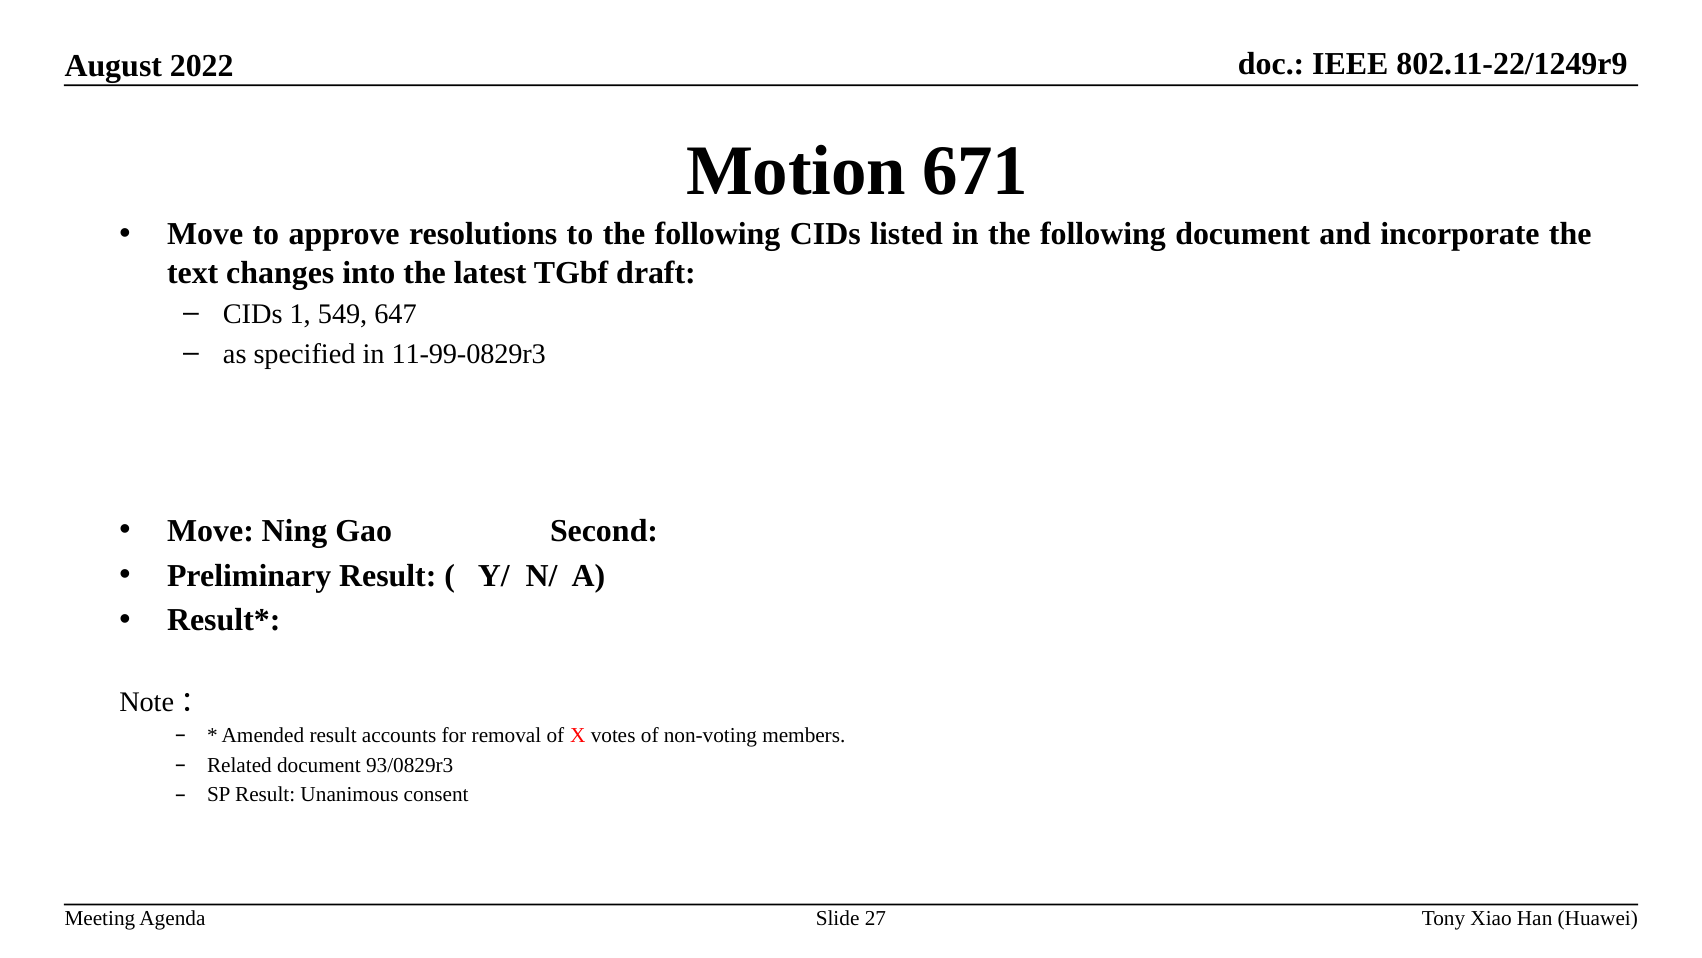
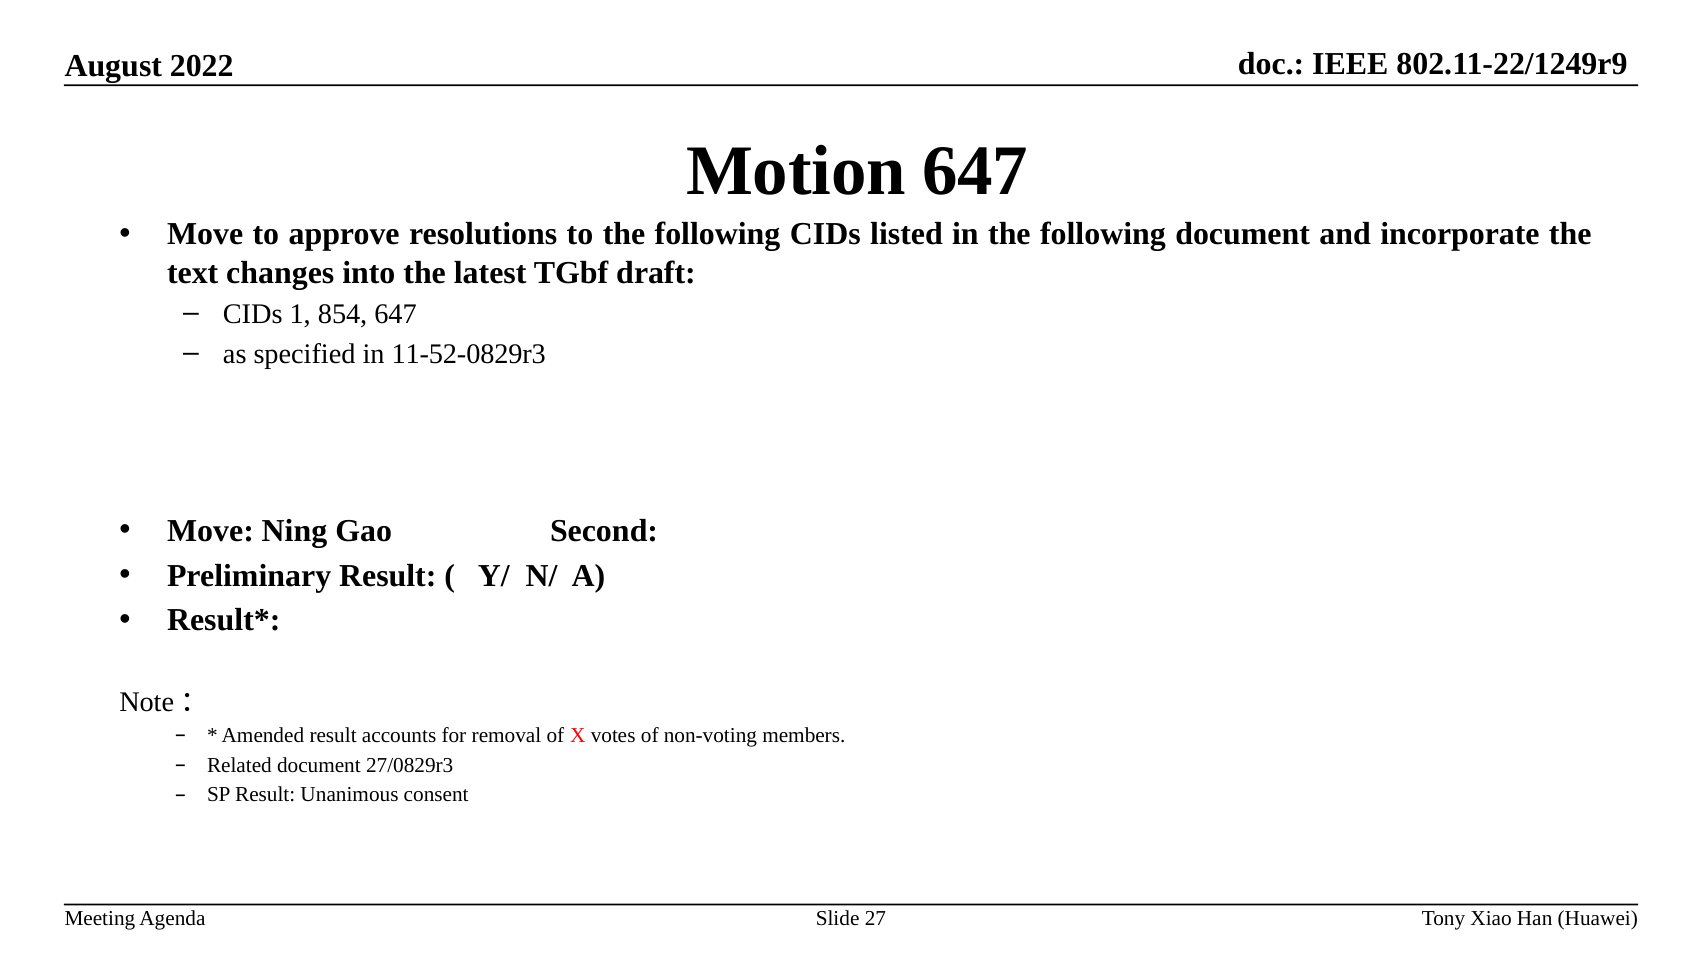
Motion 671: 671 -> 647
549: 549 -> 854
11-99-0829r3: 11-99-0829r3 -> 11-52-0829r3
93/0829r3: 93/0829r3 -> 27/0829r3
